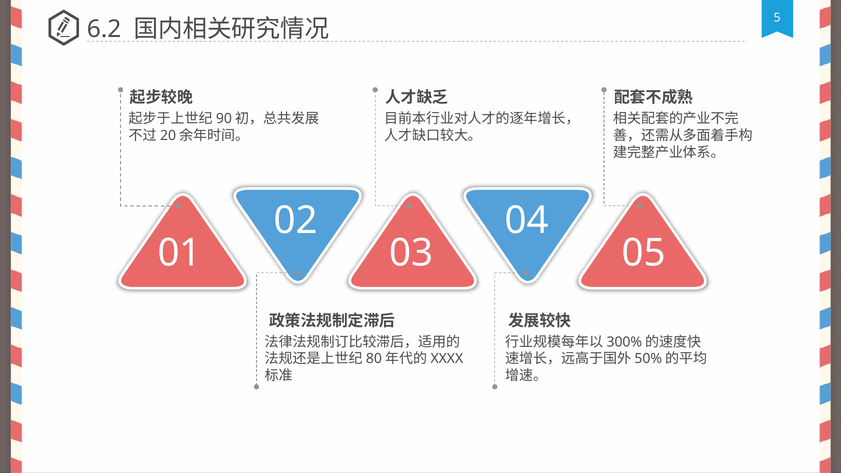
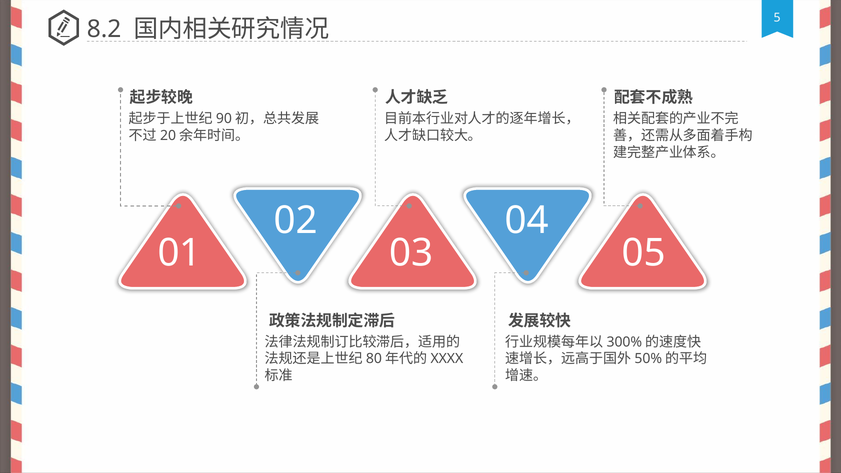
6.2: 6.2 -> 8.2
